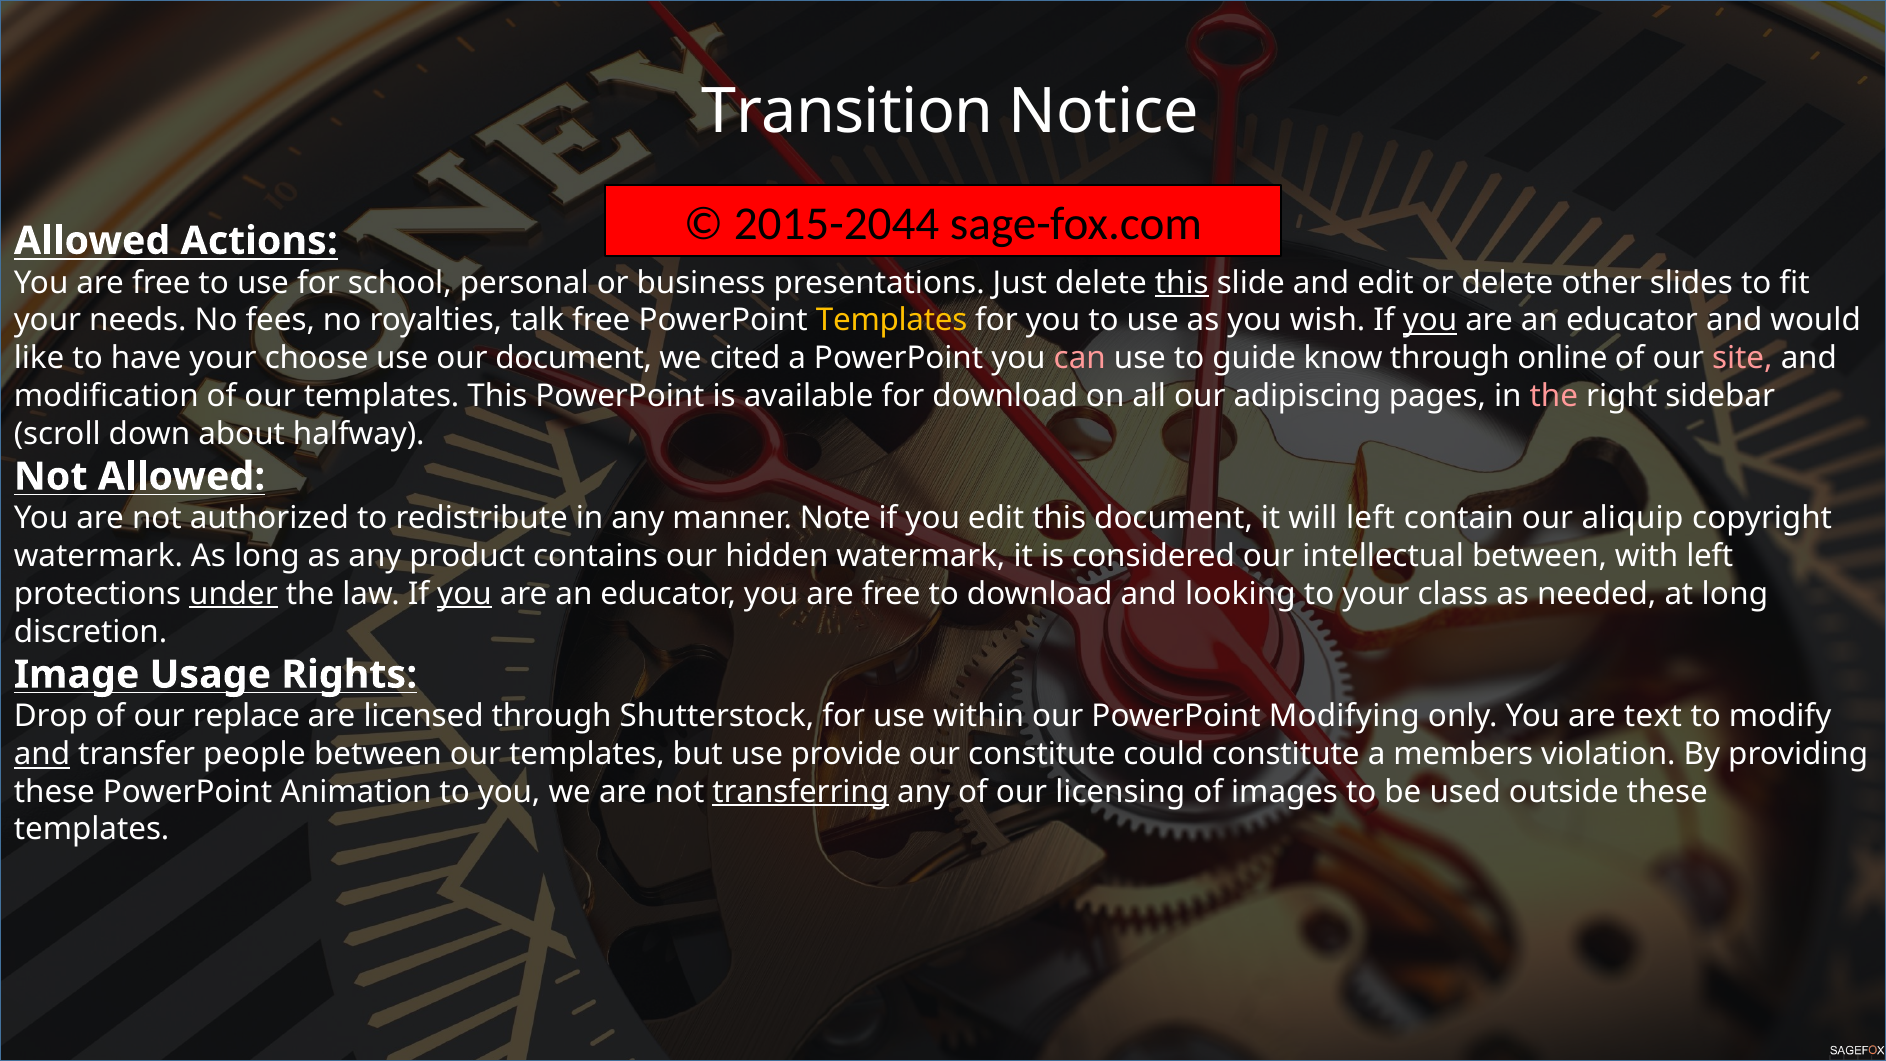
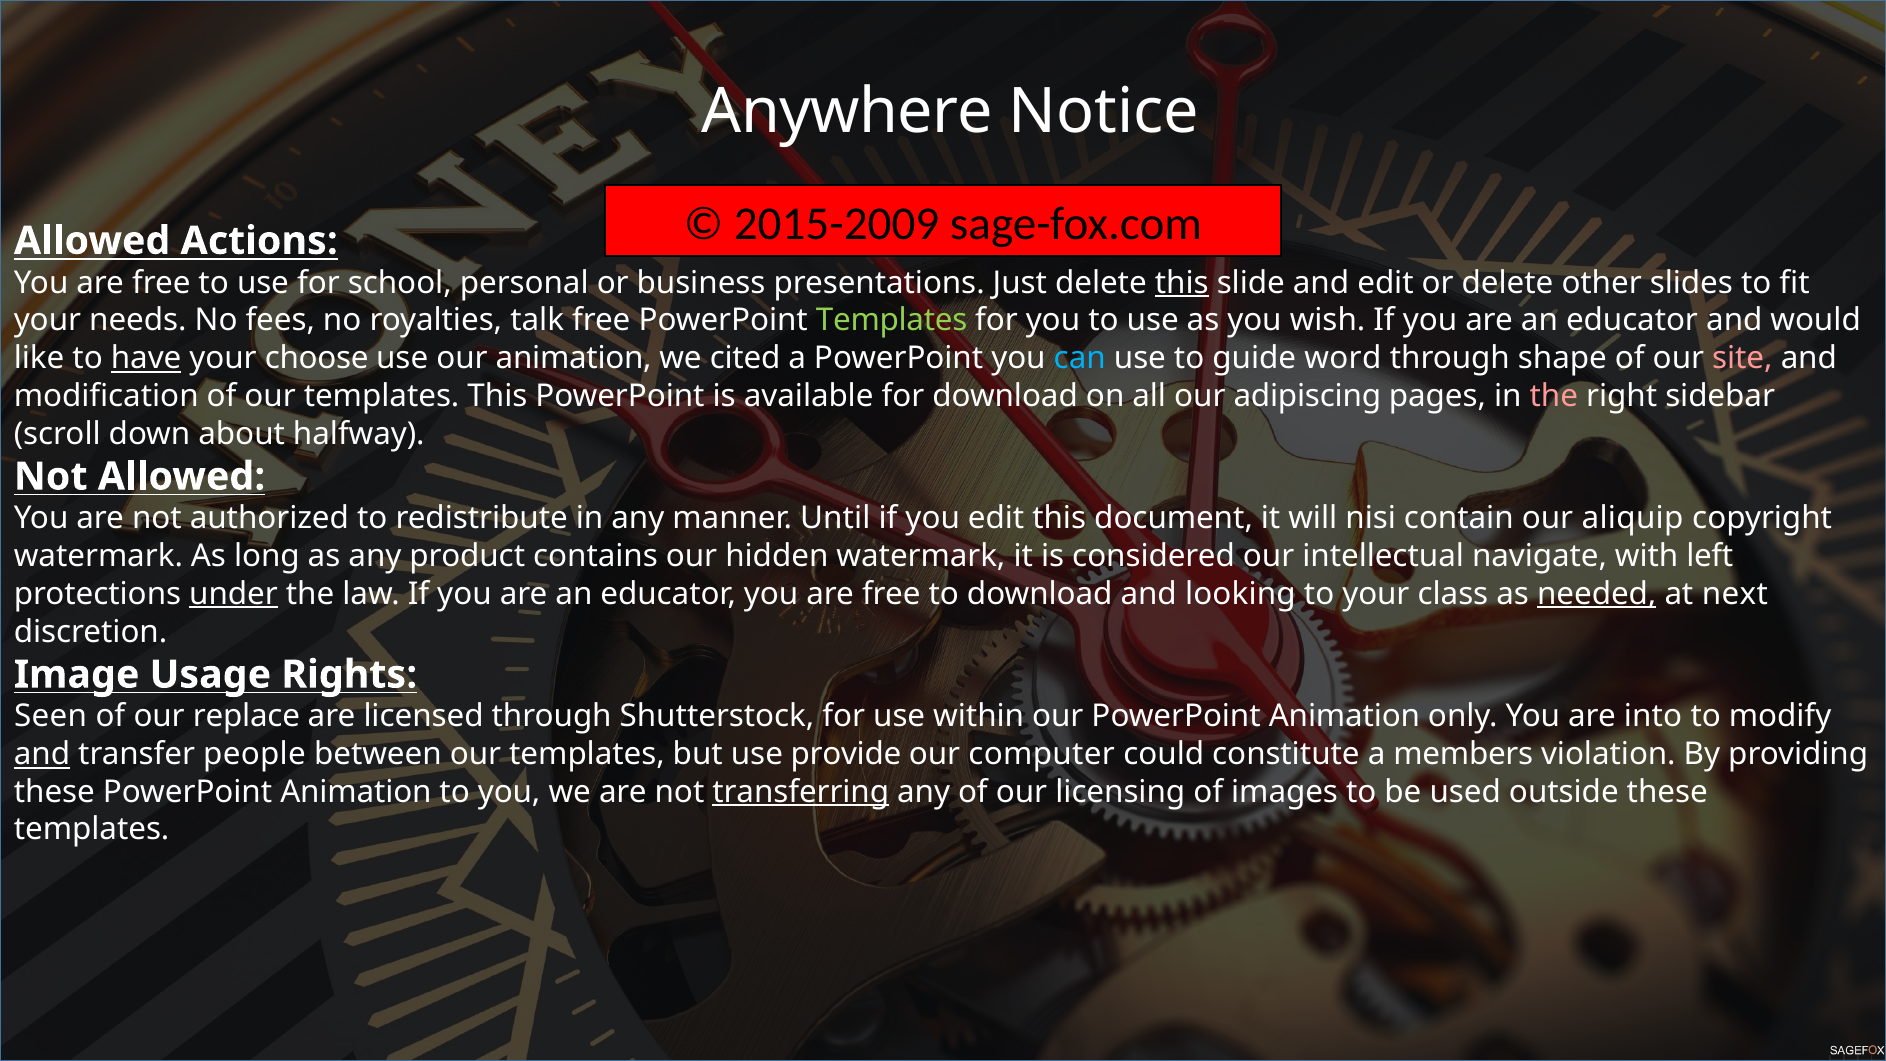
Transition: Transition -> Anywhere
2015-2044: 2015-2044 -> 2015-2009
Templates at (892, 320) colour: yellow -> light green
you at (1430, 320) underline: present -> none
have underline: none -> present
our document: document -> animation
can colour: pink -> light blue
know: know -> word
online: online -> shape
Note: Note -> Until
will left: left -> nisi
intellectual between: between -> navigate
you at (464, 594) underline: present -> none
needed underline: none -> present
at long: long -> next
Drop: Drop -> Seen
our PowerPoint Modifying: Modifying -> Animation
text: text -> into
our constitute: constitute -> computer
